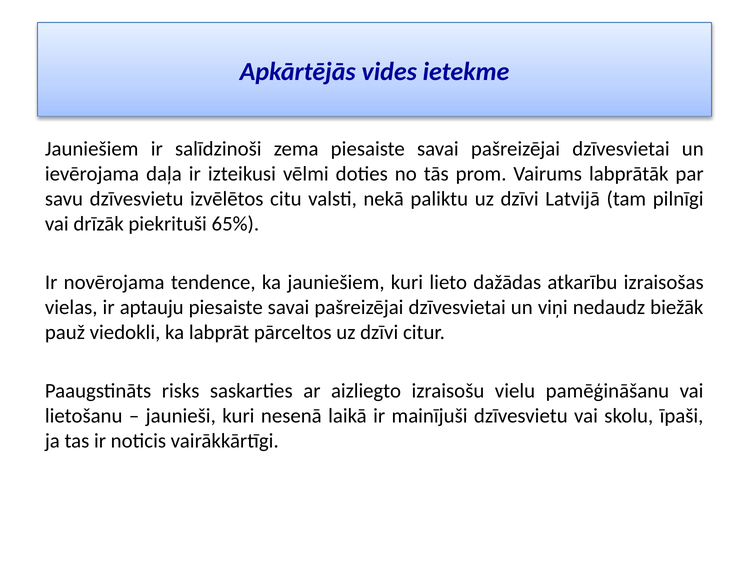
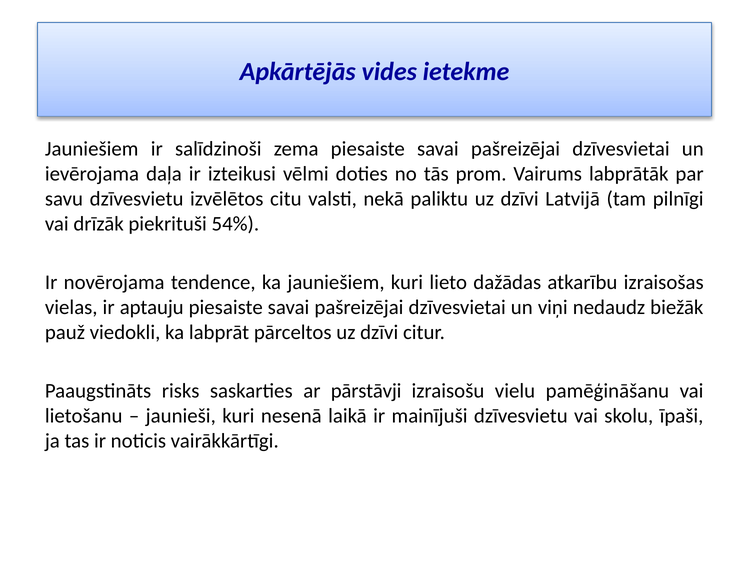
65%: 65% -> 54%
aizliegto: aizliegto -> pārstāvji
